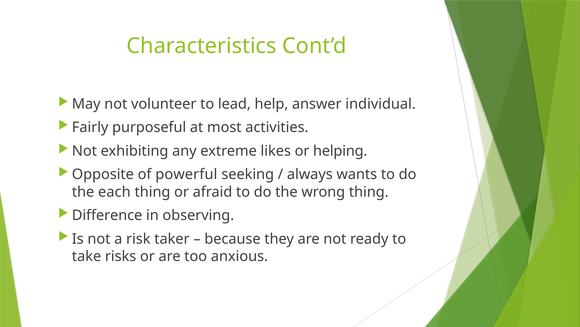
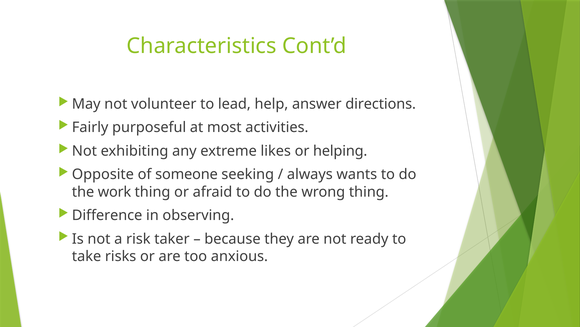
individual: individual -> directions
powerful: powerful -> someone
each: each -> work
